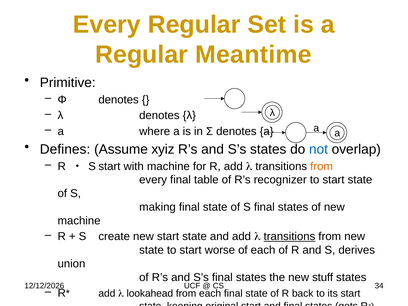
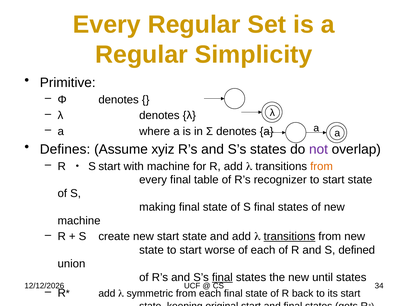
Meantime: Meantime -> Simplicity
not colour: blue -> purple
derives: derives -> defined
final at (222, 277) underline: none -> present
stuff: stuff -> until
lookahead: lookahead -> symmetric
